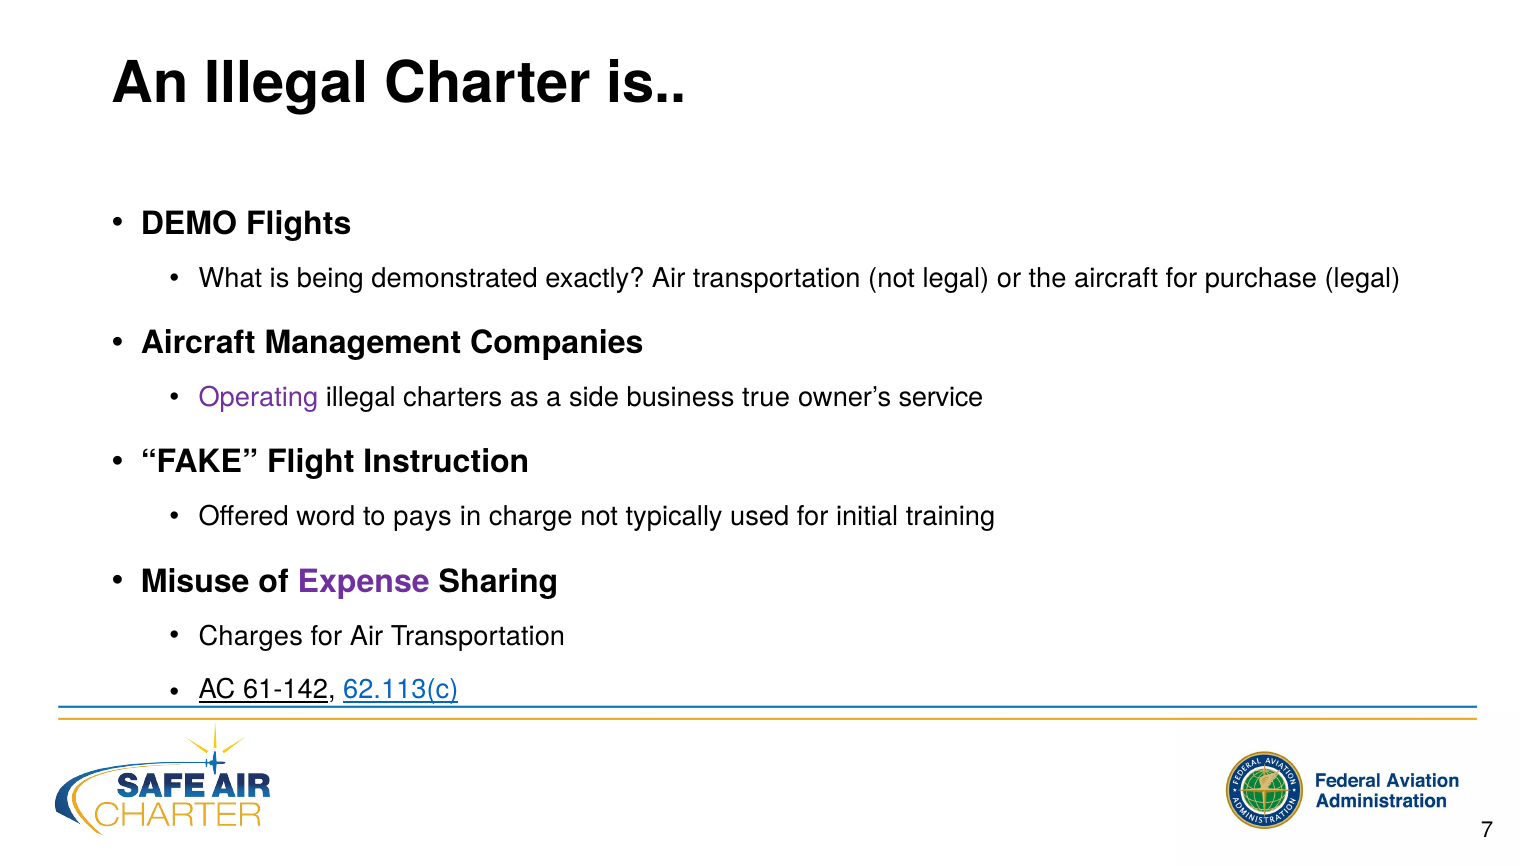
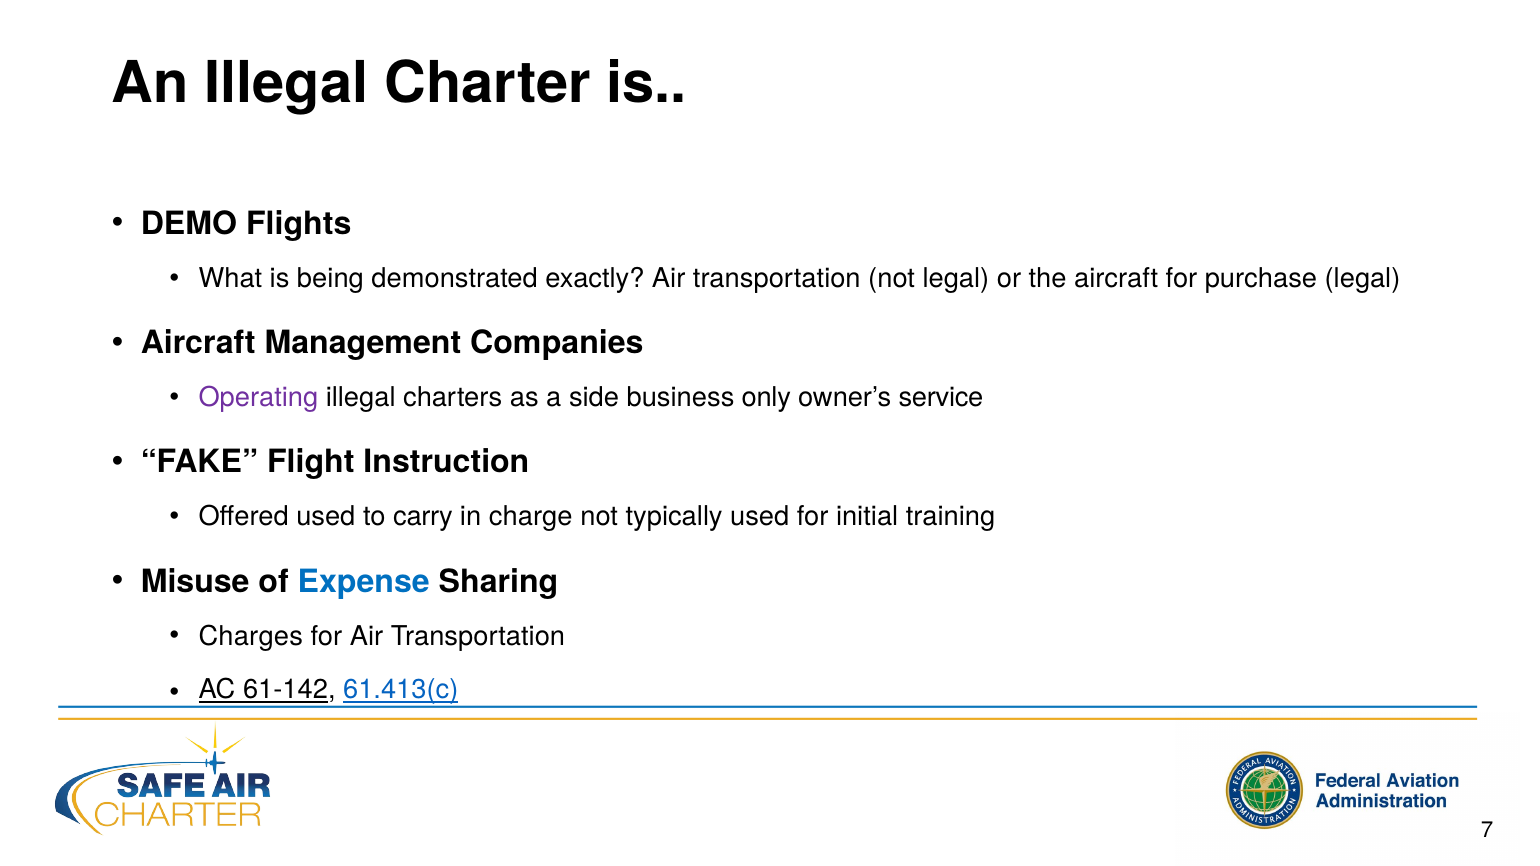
true: true -> only
Offered word: word -> used
pays: pays -> carry
Expense colour: purple -> blue
62.113(c: 62.113(c -> 61.413(c
